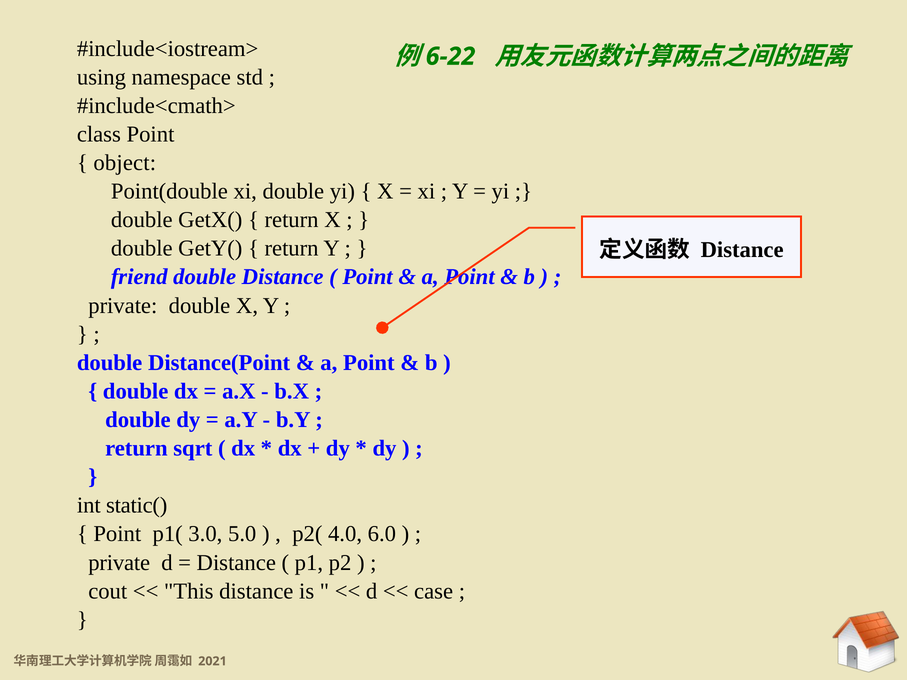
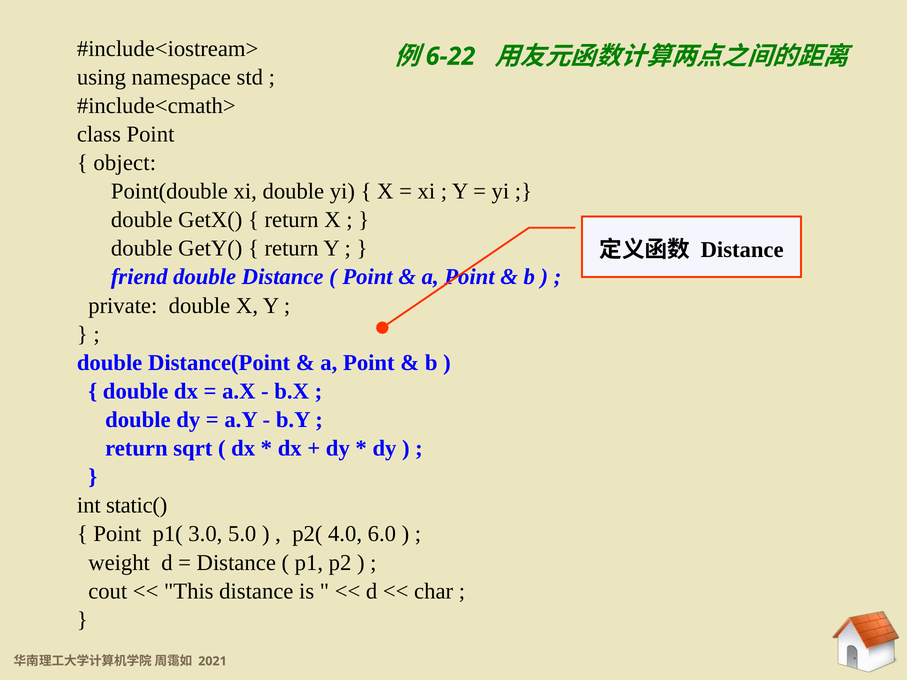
private at (119, 563): private -> weight
case: case -> char
